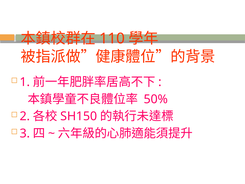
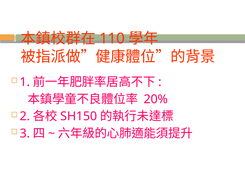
50%: 50% -> 20%
